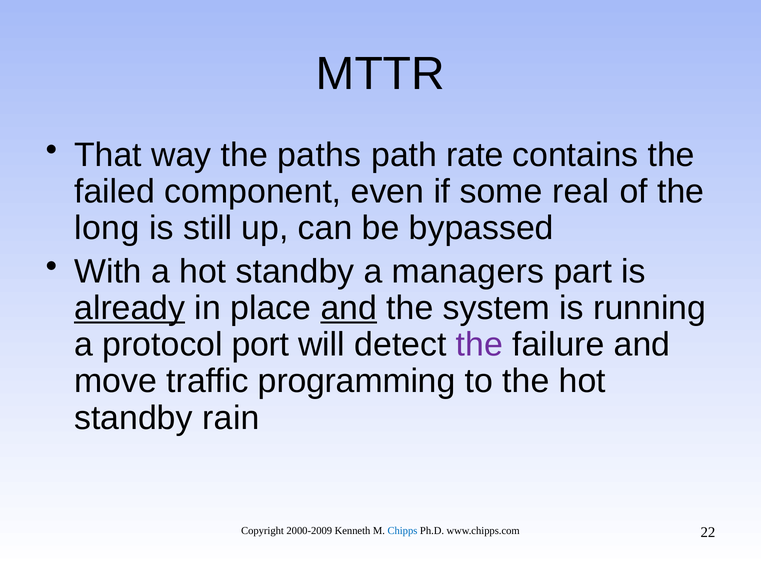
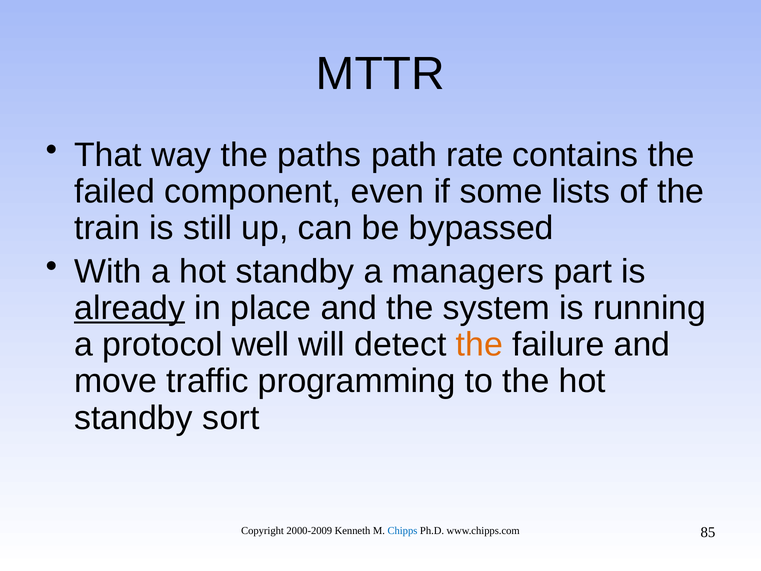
real: real -> lists
long: long -> train
and at (349, 308) underline: present -> none
port: port -> well
the at (479, 345) colour: purple -> orange
rain: rain -> sort
22: 22 -> 85
